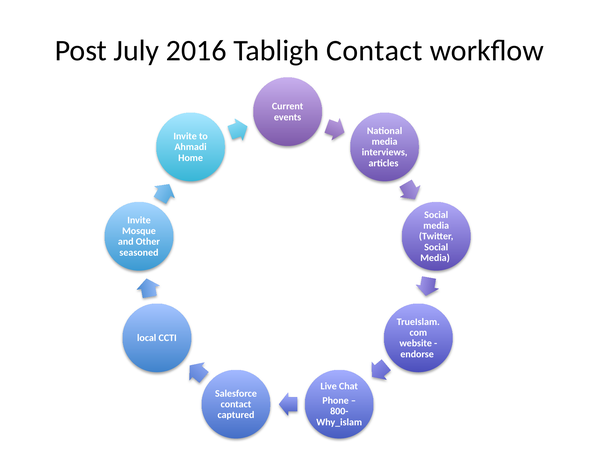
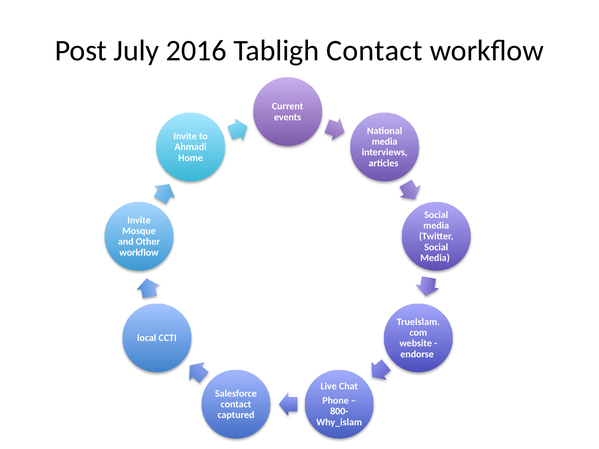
seasoned at (139, 253): seasoned -> workflow
